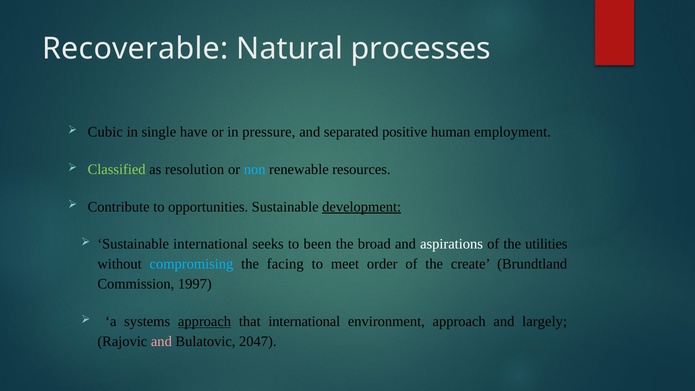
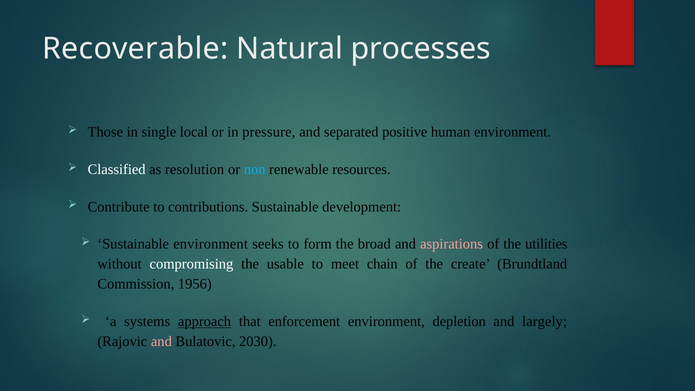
Cubic: Cubic -> Those
have: have -> local
human employment: employment -> environment
Classified colour: light green -> white
opportunities: opportunities -> contributions
development underline: present -> none
Sustainable international: international -> environment
been: been -> form
aspirations colour: white -> pink
compromising colour: light blue -> white
facing: facing -> usable
order: order -> chain
1997: 1997 -> 1956
that international: international -> enforcement
environment approach: approach -> depletion
2047: 2047 -> 2030
